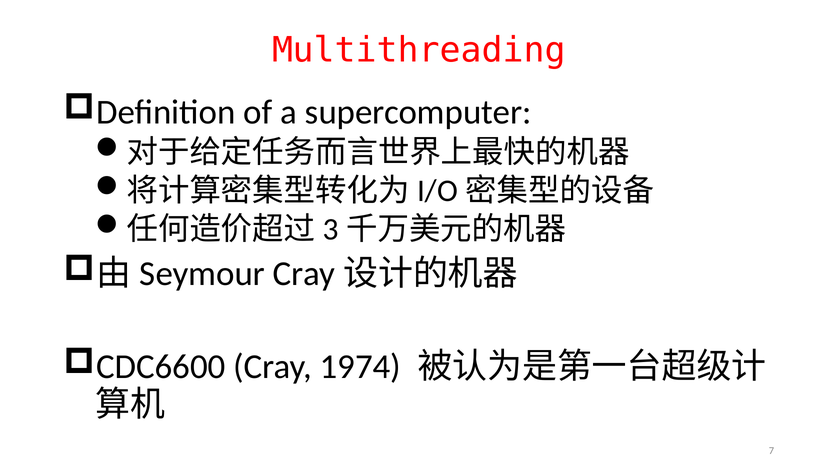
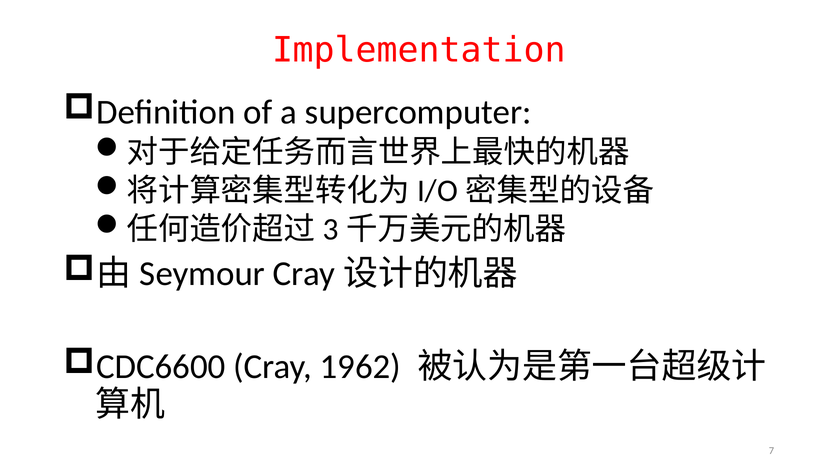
Multithreading: Multithreading -> Implementation
1974: 1974 -> 1962
